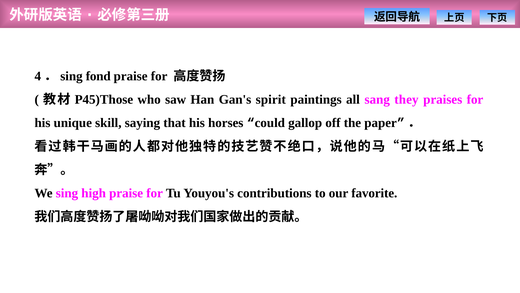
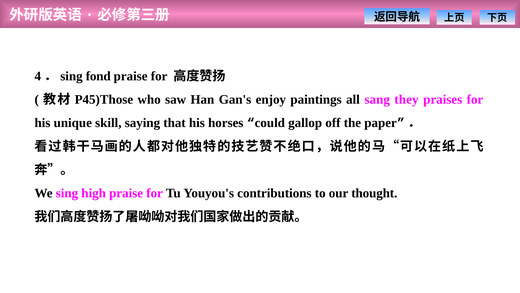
spirit: spirit -> enjoy
favorite: favorite -> thought
